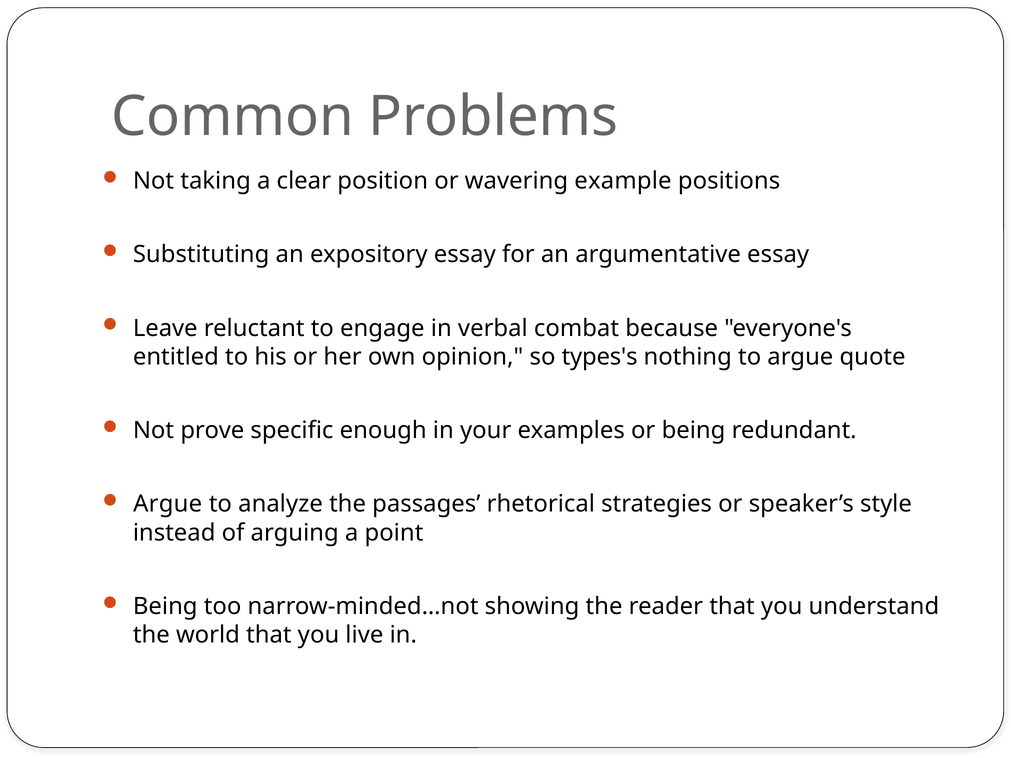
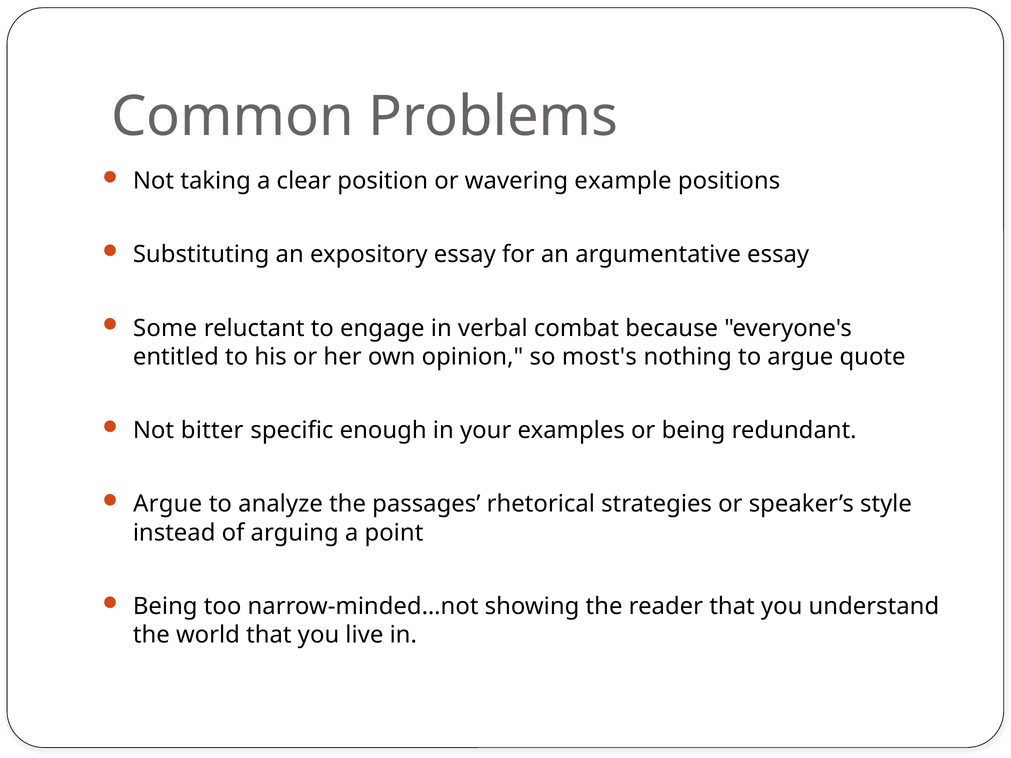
Leave: Leave -> Some
types's: types's -> most's
prove: prove -> bitter
